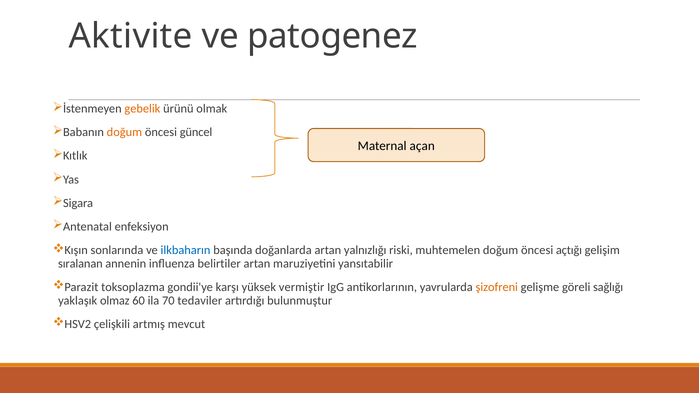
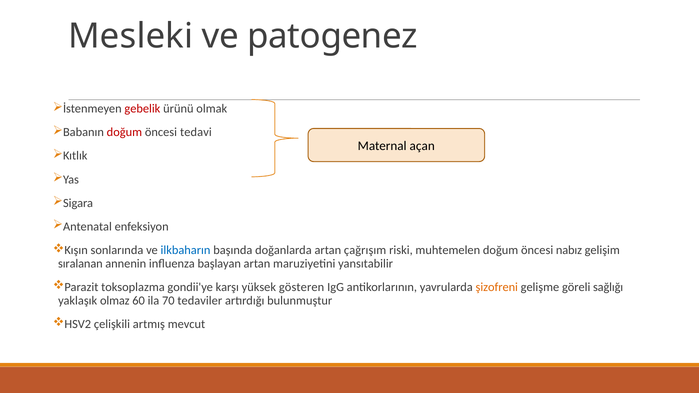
Aktivite: Aktivite -> Mesleki
gebelik colour: orange -> red
doğum at (124, 132) colour: orange -> red
güncel: güncel -> tedavi
yalnızlığı: yalnızlığı -> çağrışım
açtığı: açtığı -> nabız
belirtiler: belirtiler -> başlayan
vermiştir: vermiştir -> gösteren
